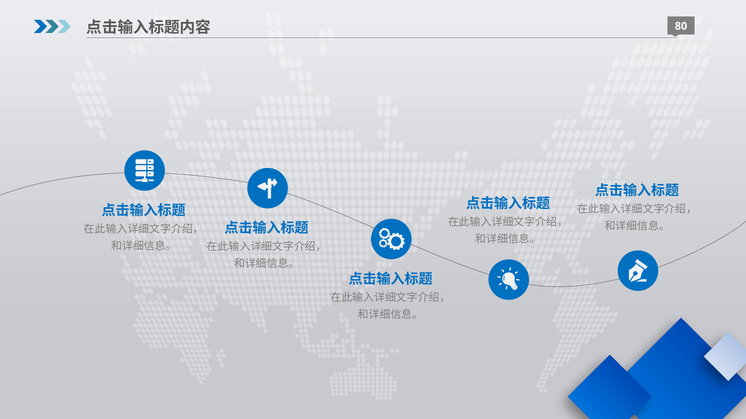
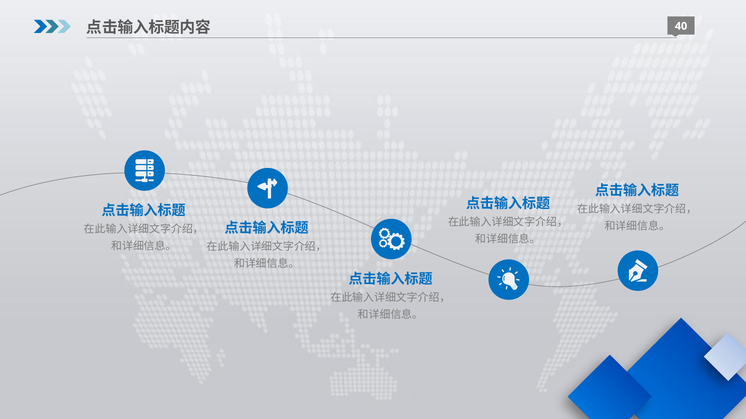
80: 80 -> 40
